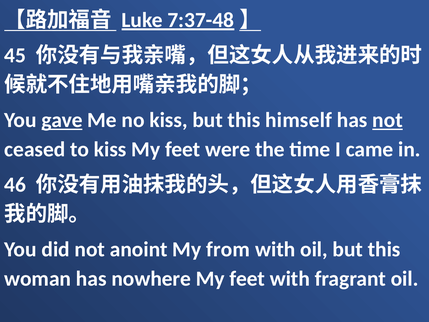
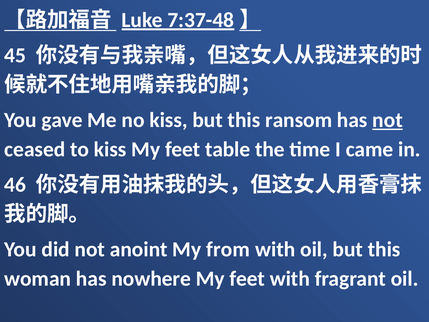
gave underline: present -> none
himself: himself -> ransom
were: were -> table
